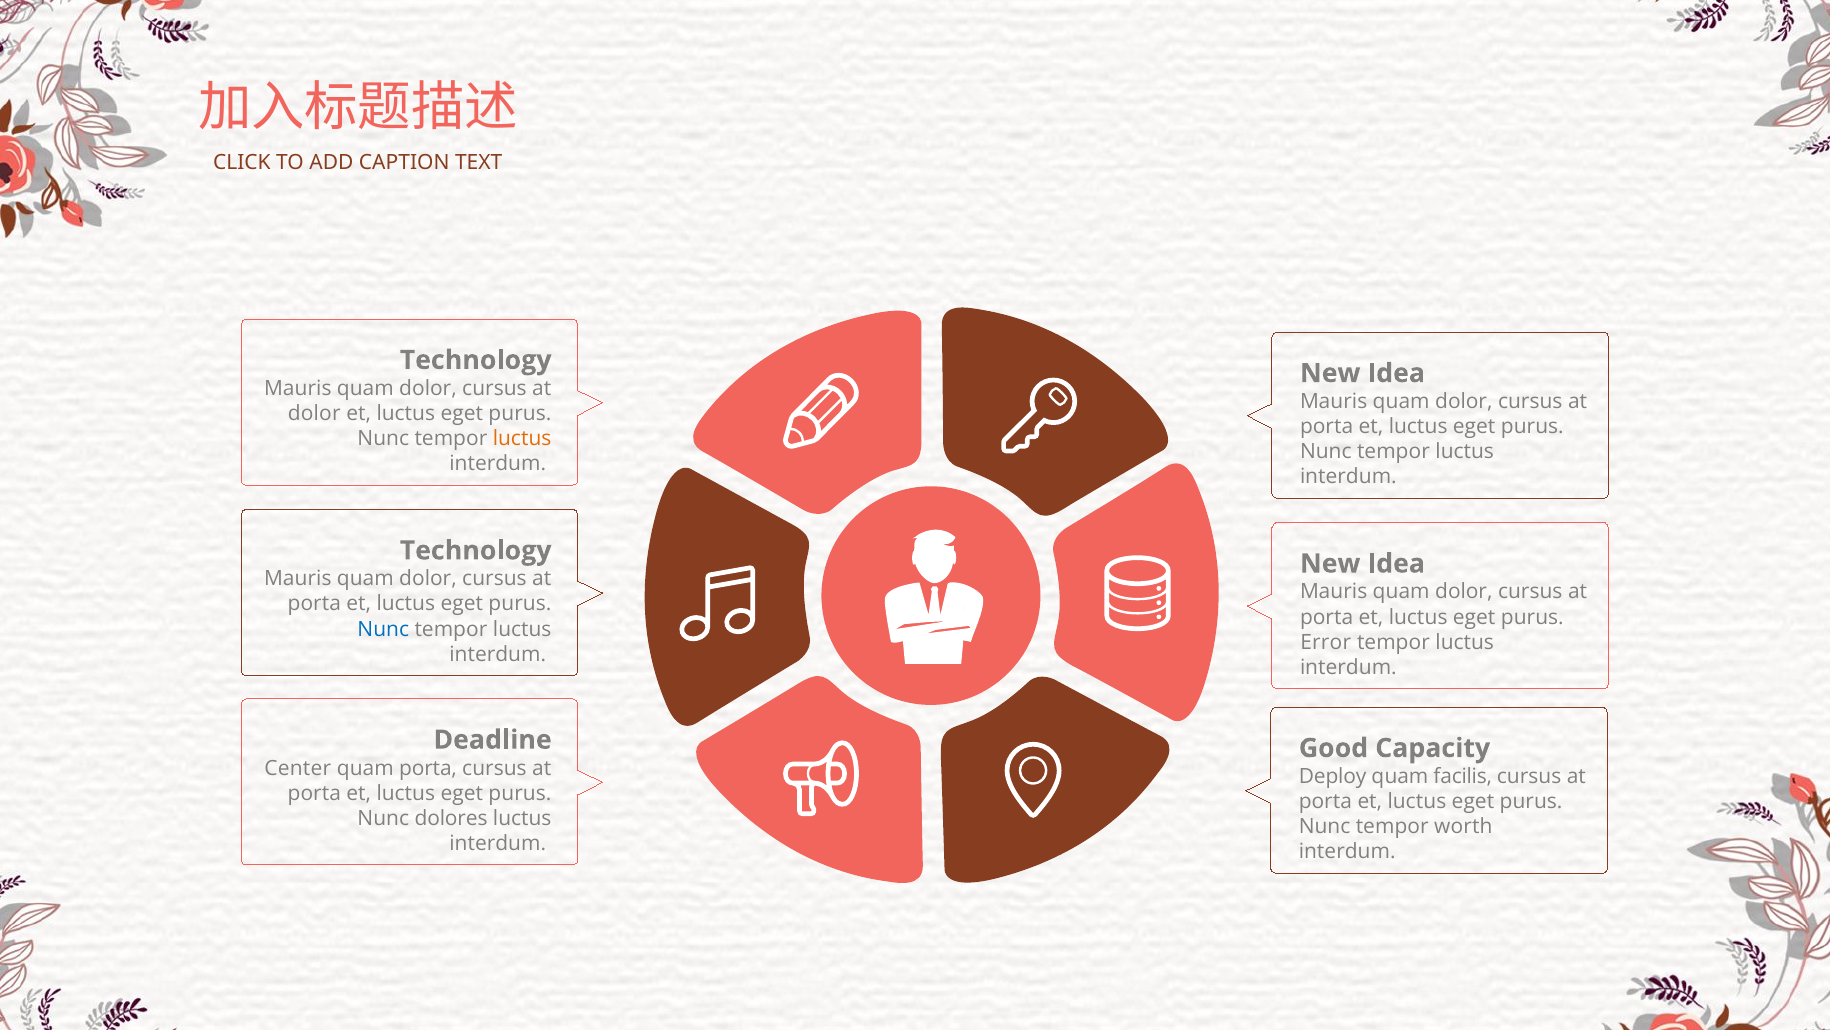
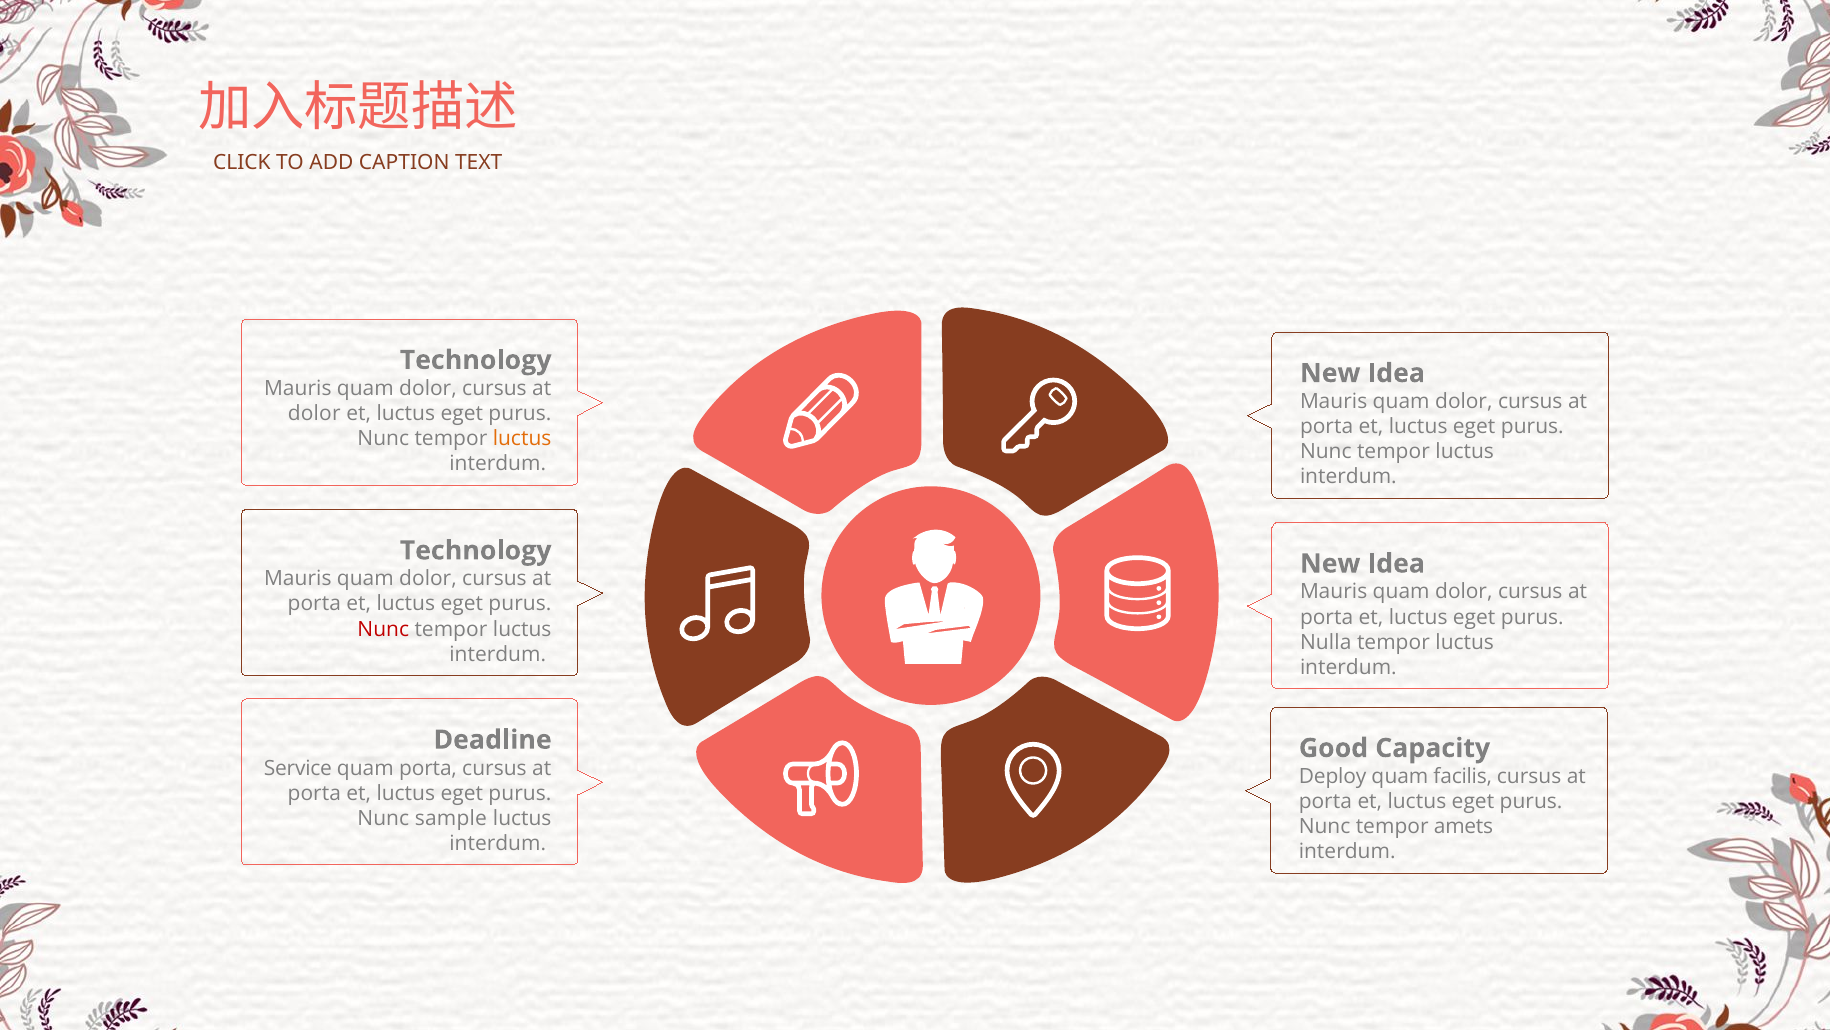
Nunc at (383, 629) colour: blue -> red
Error: Error -> Nulla
Center: Center -> Service
dolores: dolores -> sample
worth: worth -> amets
